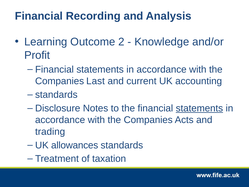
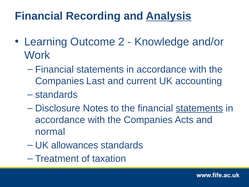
Analysis underline: none -> present
Profit: Profit -> Work
trading: trading -> normal
